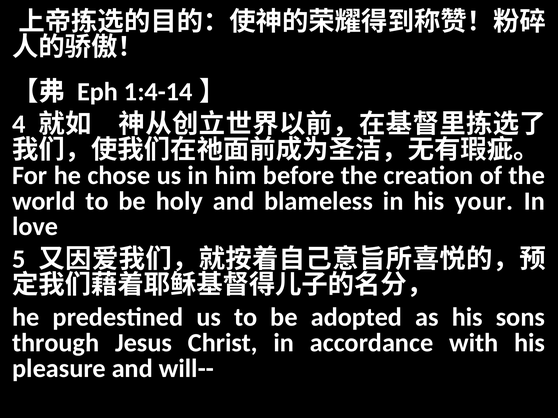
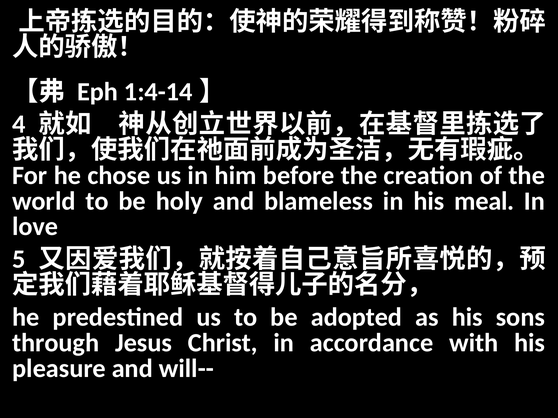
your: your -> meal
